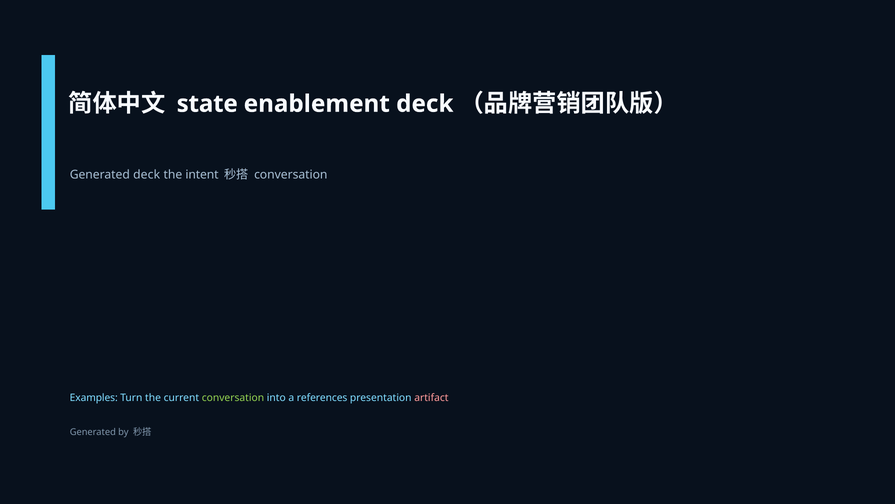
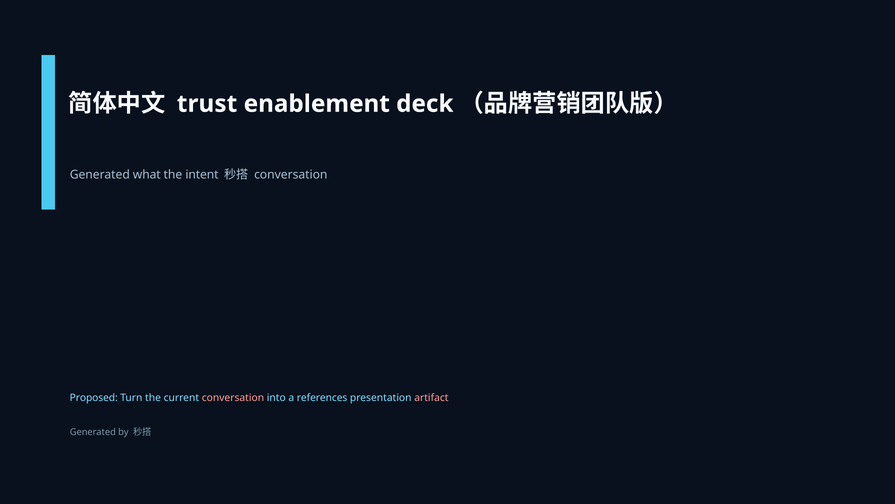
state: state -> trust
Generated deck: deck -> what
Examples: Examples -> Proposed
conversation at (233, 397) colour: light green -> pink
